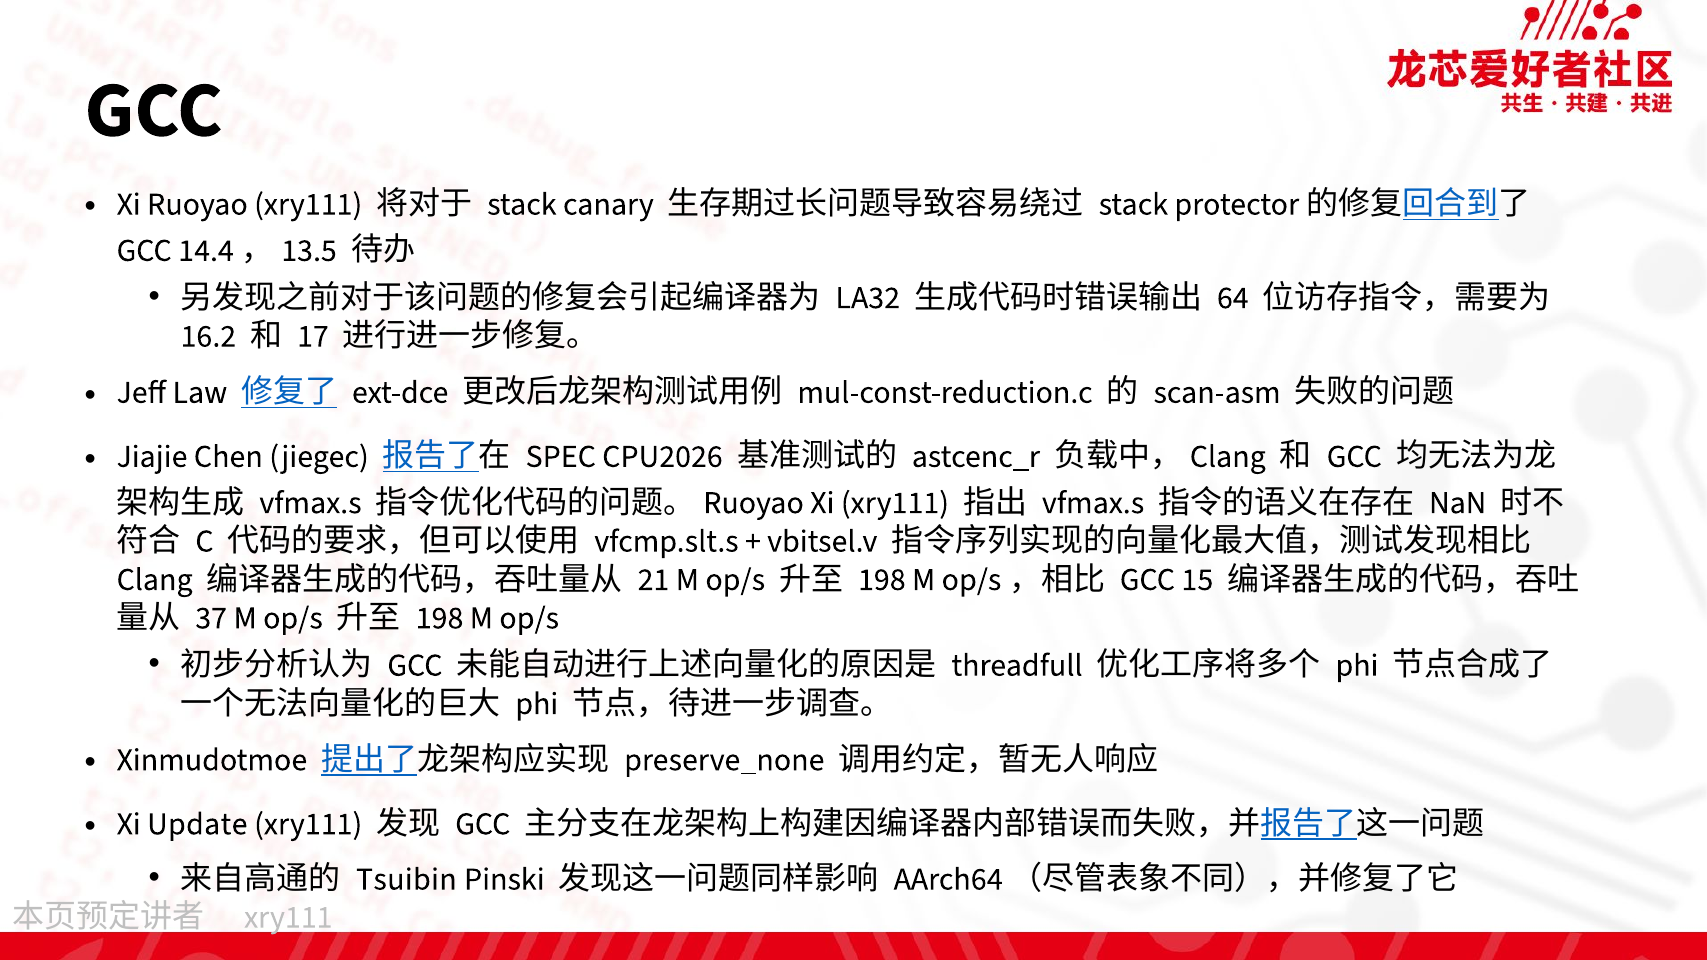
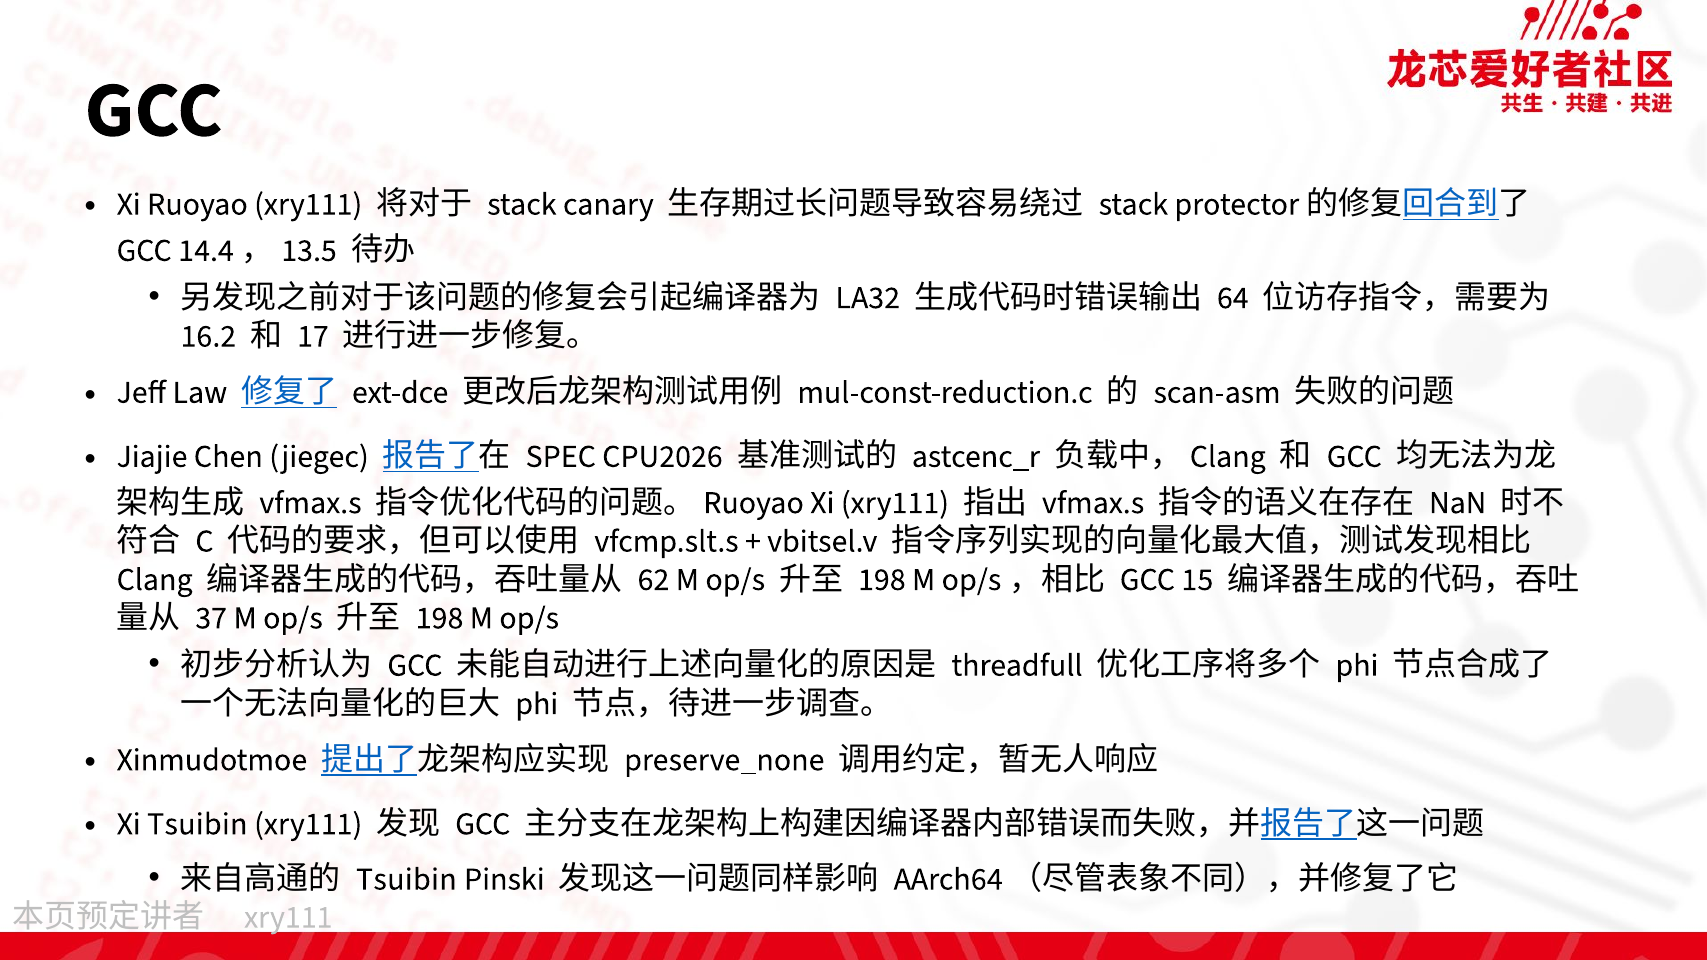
21: 21 -> 62
Xi Update: Update -> Tsuibin
